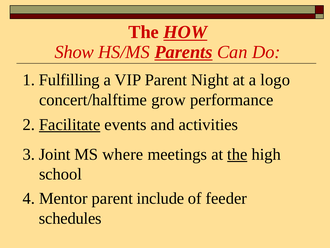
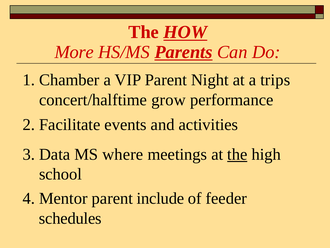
Show: Show -> More
Fulfilling: Fulfilling -> Chamber
logo: logo -> trips
Facilitate underline: present -> none
Joint: Joint -> Data
